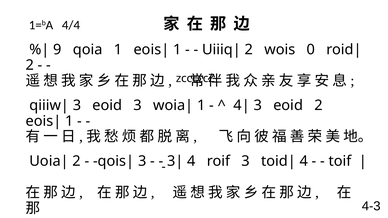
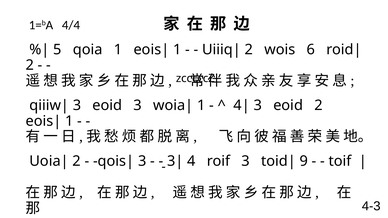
9: 9 -> 5
0: 0 -> 6
4 at (304, 161): 4 -> 9
